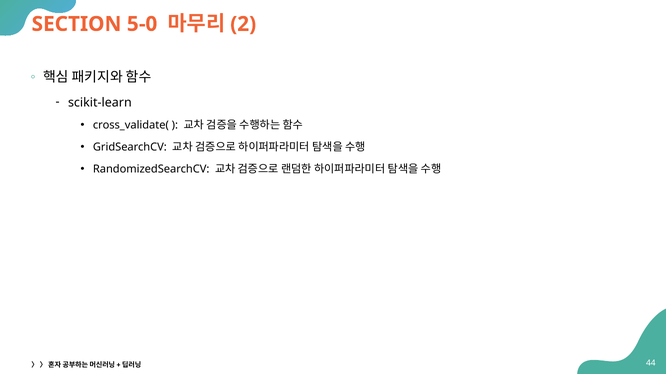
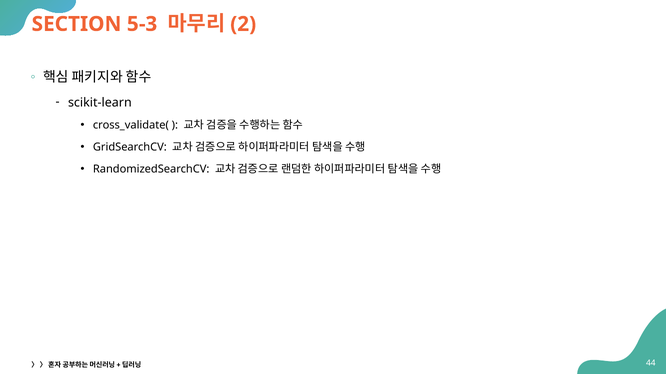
5-0: 5-0 -> 5-3
